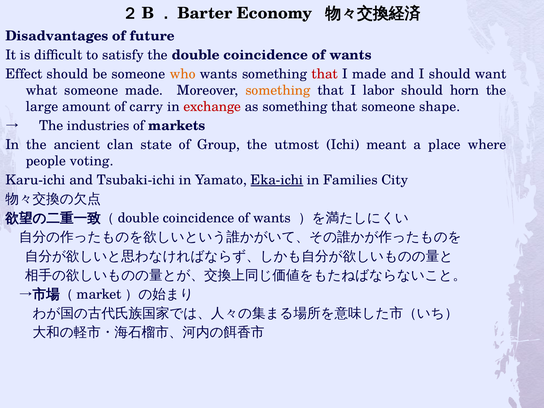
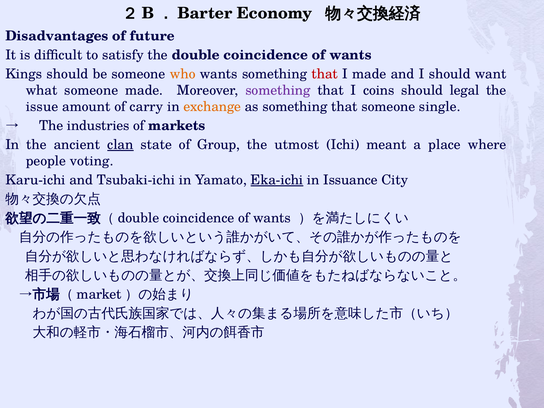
Effect: Effect -> Kings
something at (278, 90) colour: orange -> purple
labor: labor -> coins
horn: horn -> legal
large: large -> issue
exchange colour: red -> orange
shape: shape -> single
clan underline: none -> present
Families: Families -> Issuance
